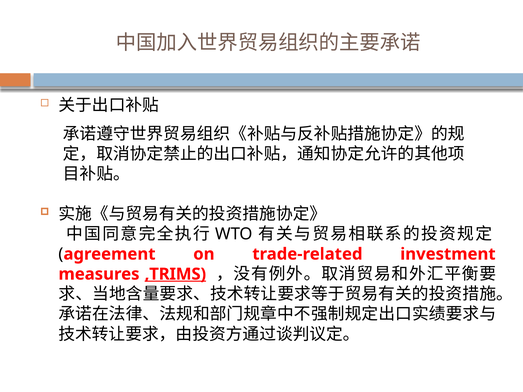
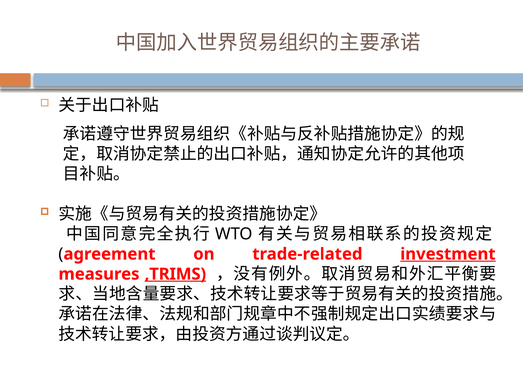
investment underline: none -> present
